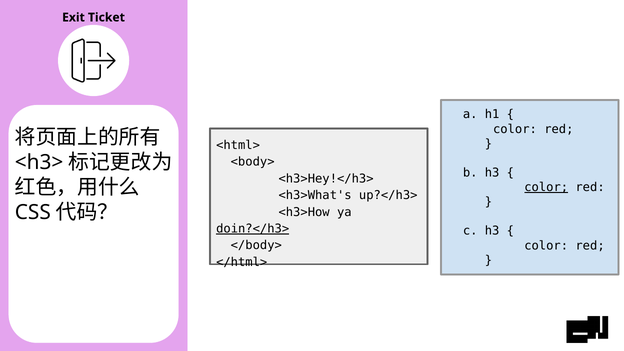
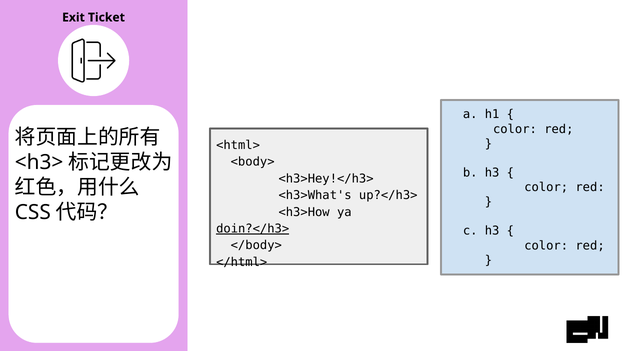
color at (546, 187) underline: present -> none
